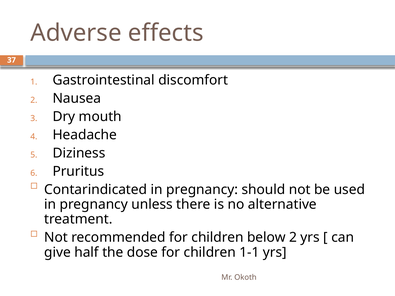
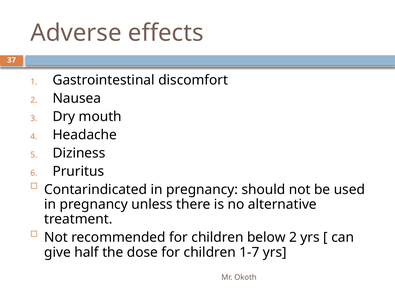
1-1: 1-1 -> 1-7
